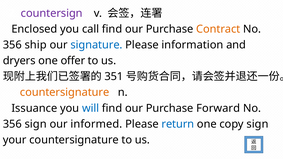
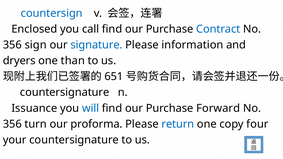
countersign colour: purple -> blue
Contract colour: orange -> blue
ship: ship -> sign
offer: offer -> than
351: 351 -> 651
countersignature at (65, 92) colour: orange -> black
356 sign: sign -> turn
informed: informed -> proforma
copy sign: sign -> four
